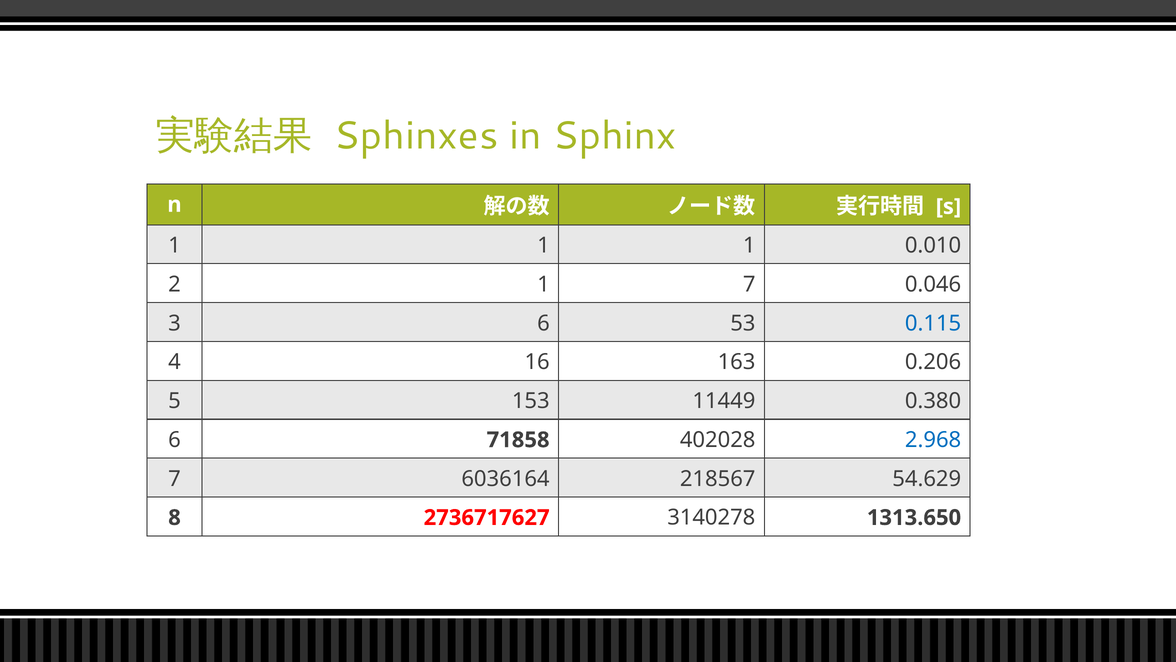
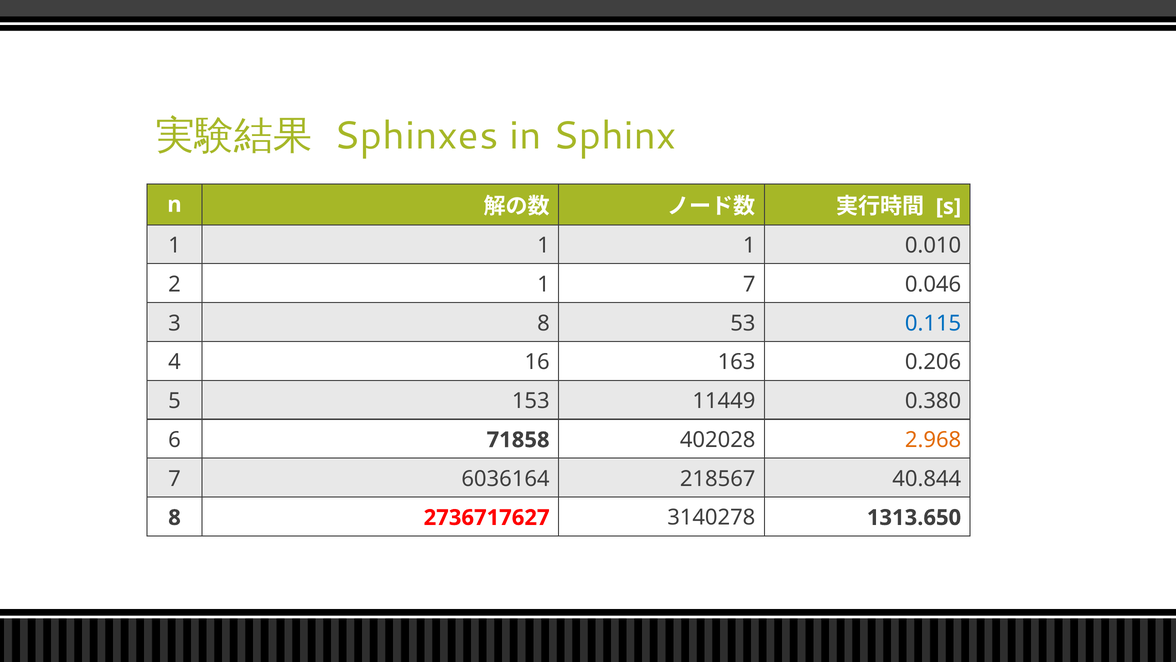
3 6: 6 -> 8
2.968 colour: blue -> orange
54.629: 54.629 -> 40.844
